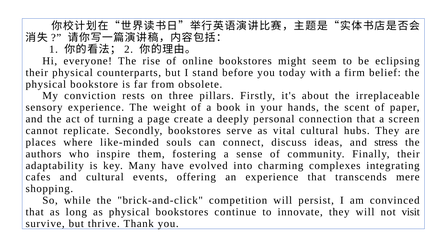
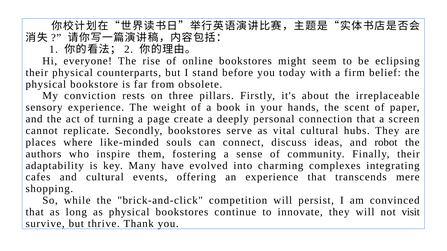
stress: stress -> robot
